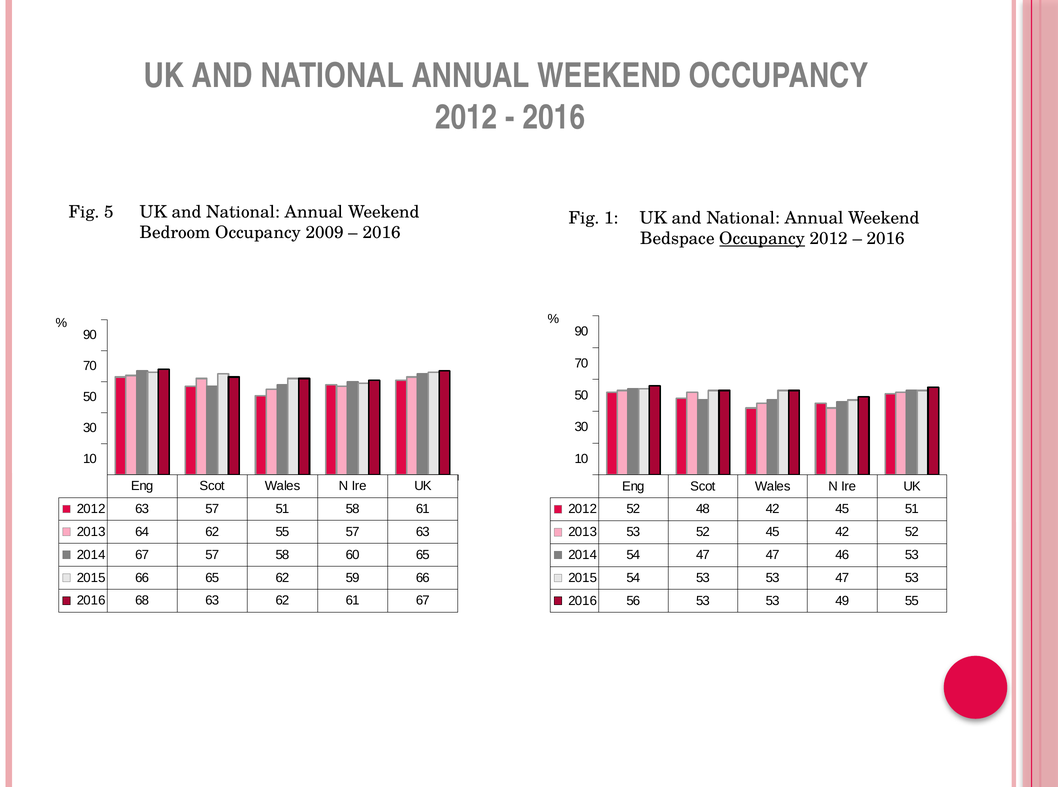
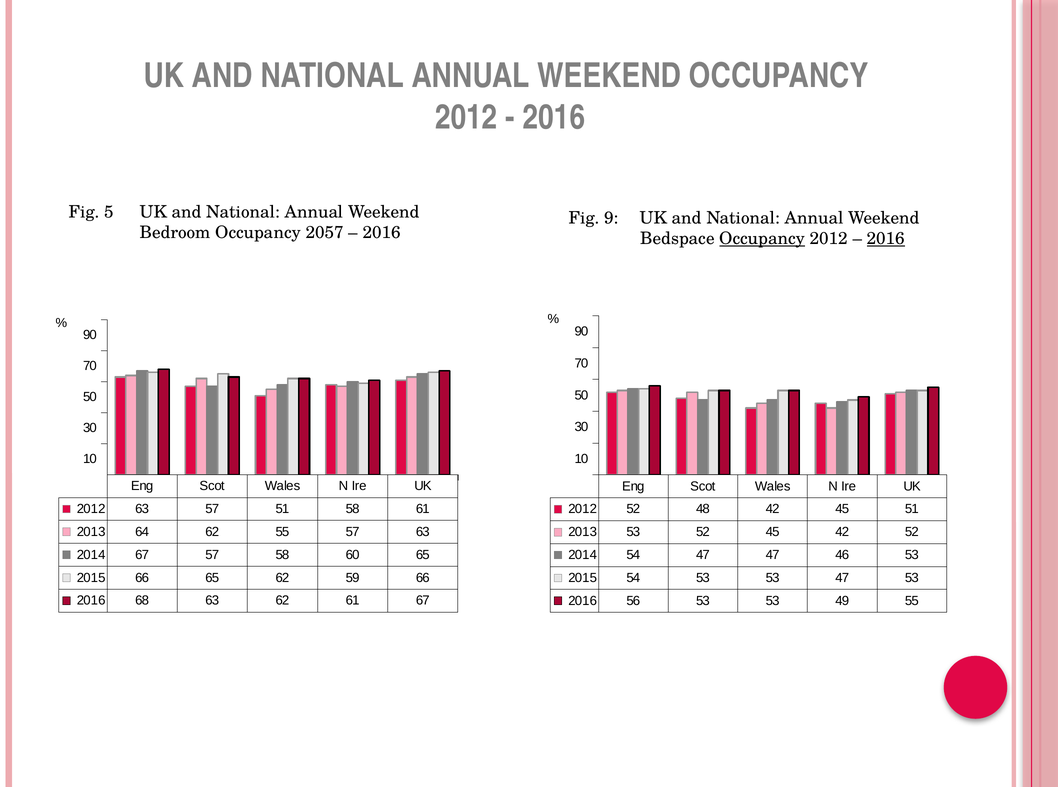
1: 1 -> 9
2009: 2009 -> 2057
2016 at (886, 239) underline: none -> present
